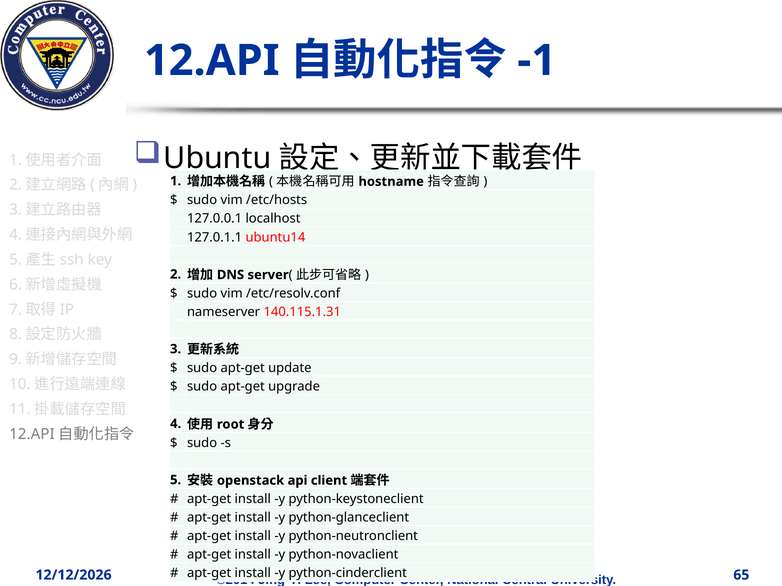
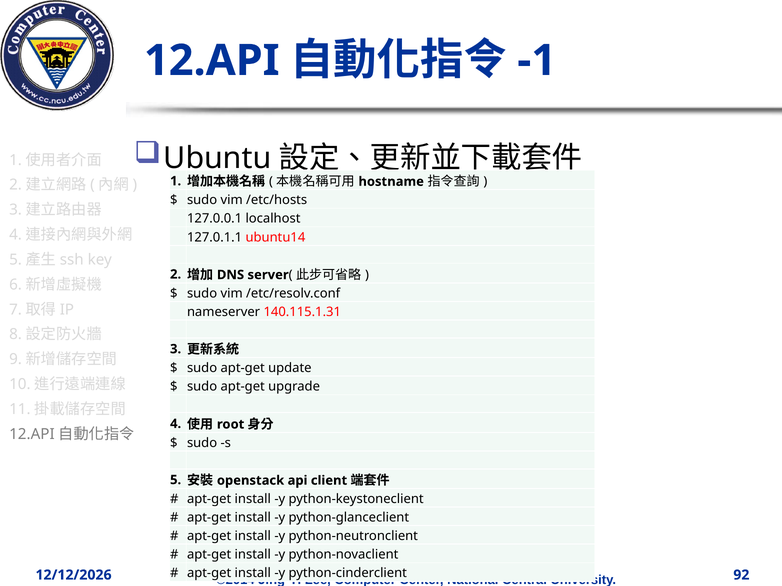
65: 65 -> 92
